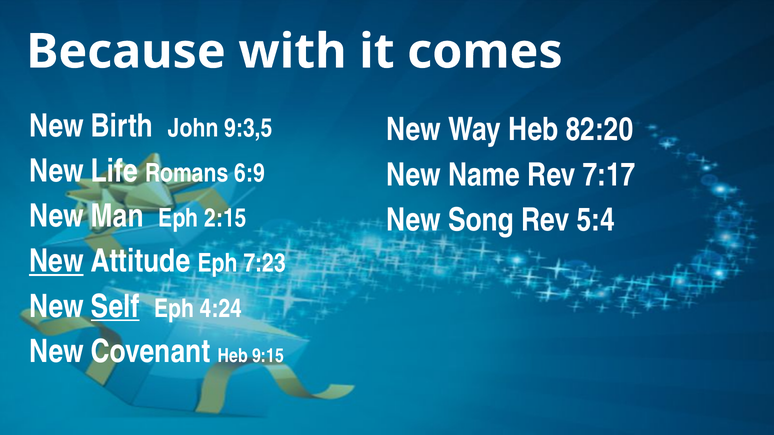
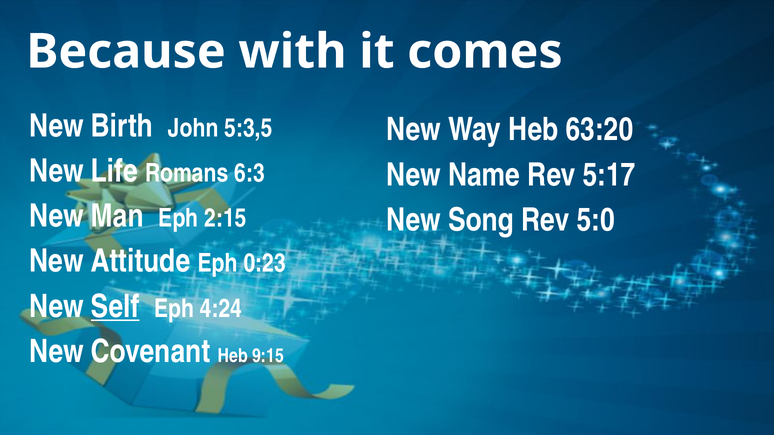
9:3,5: 9:3,5 -> 5:3,5
82:20: 82:20 -> 63:20
6:9: 6:9 -> 6:3
7:17: 7:17 -> 5:17
5:4: 5:4 -> 5:0
New at (56, 262) underline: present -> none
7:23: 7:23 -> 0:23
